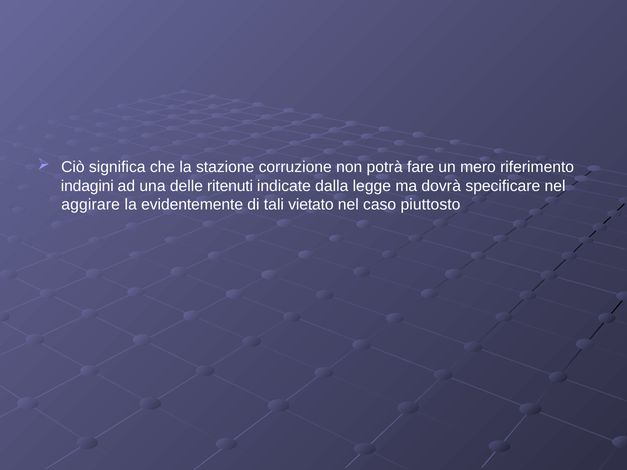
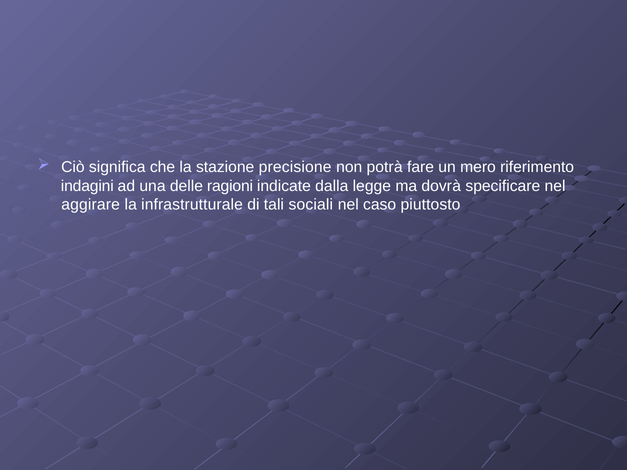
corruzione: corruzione -> precisione
ritenuti: ritenuti -> ragioni
evidentemente: evidentemente -> infrastrutturale
vietato: vietato -> sociali
